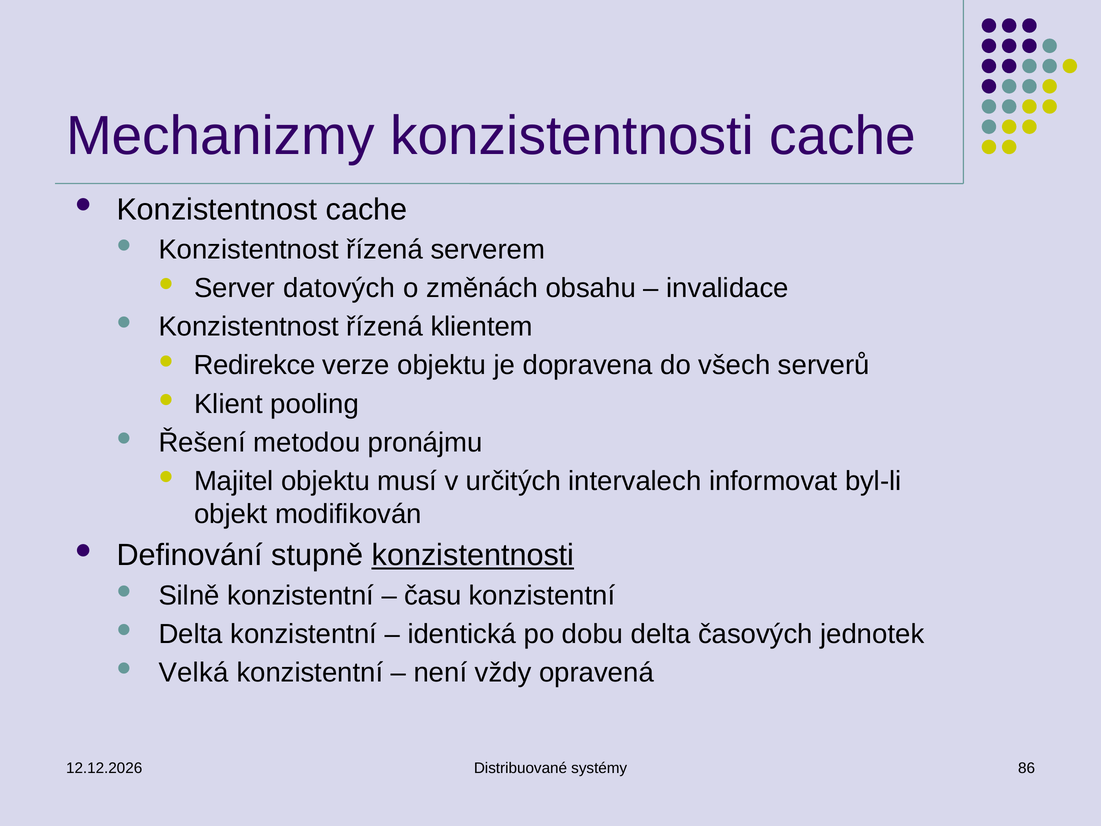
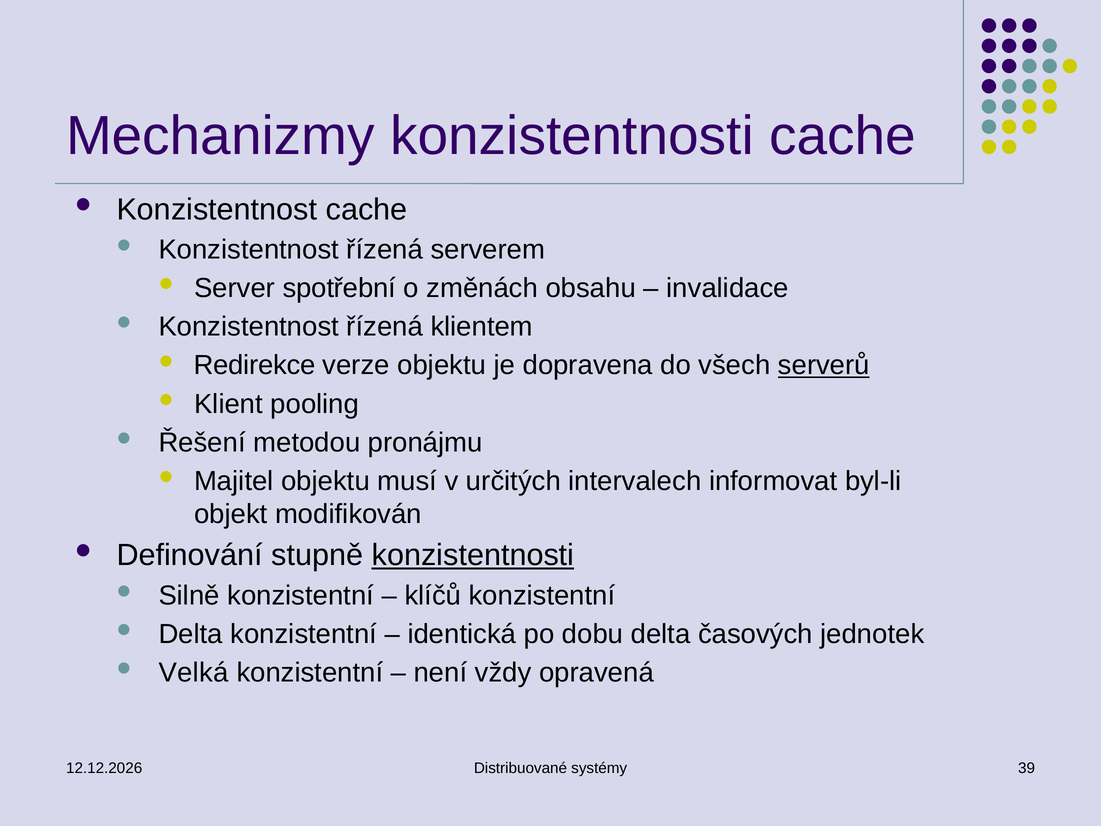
datových: datových -> spotřební
serverů underline: none -> present
času: času -> klíčů
86: 86 -> 39
